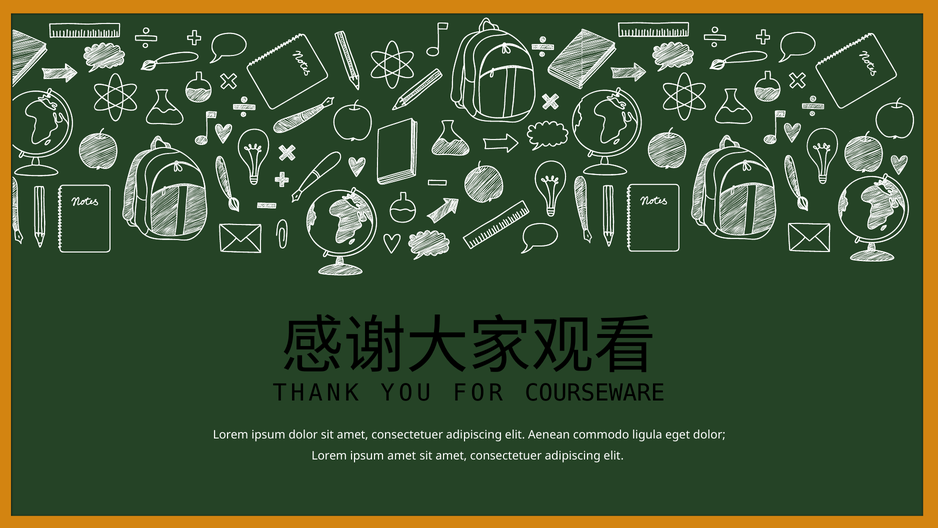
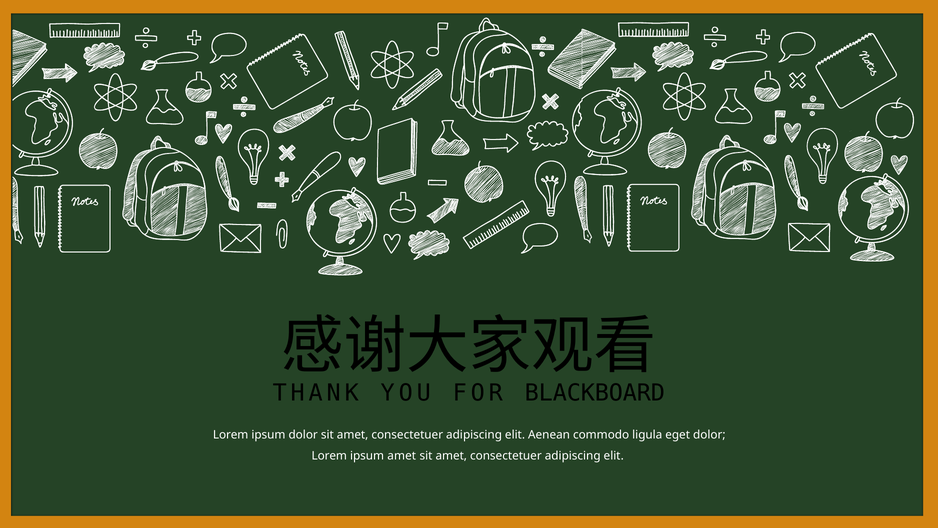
COURSEWARE: COURSEWARE -> BLACKBOARD
